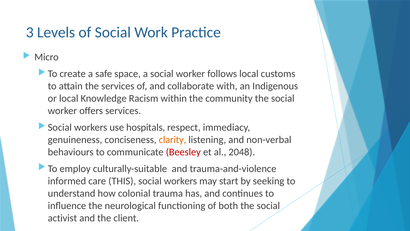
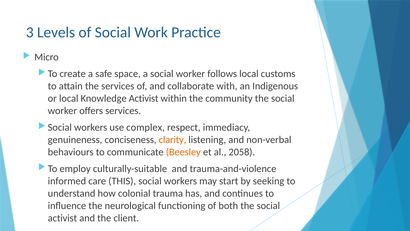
Knowledge Racism: Racism -> Activist
hospitals: hospitals -> complex
Beesley colour: red -> orange
2048: 2048 -> 2058
